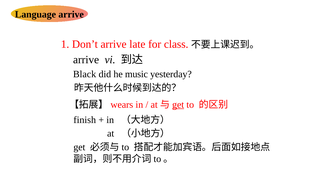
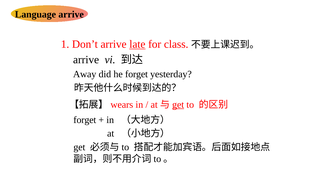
late underline: none -> present
Black: Black -> Away
he music: music -> forget
finish at (85, 120): finish -> forget
